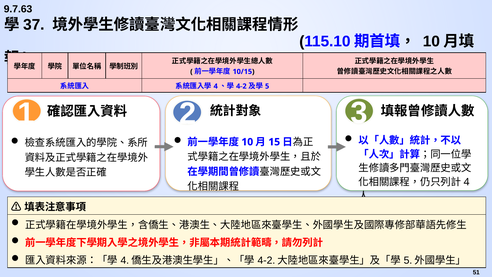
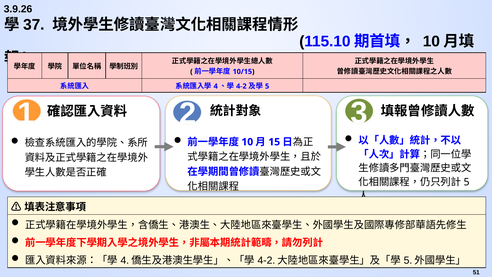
9.7.63: 9.7.63 -> 3.9.26
4 at (467, 182): 4 -> 5
